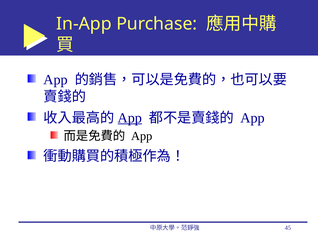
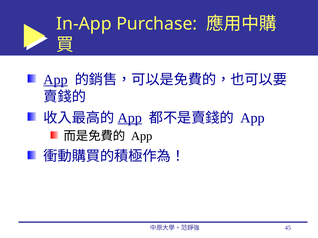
App at (56, 80) underline: none -> present
